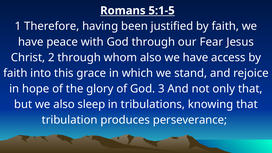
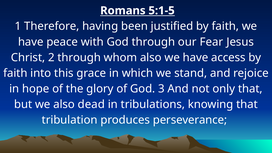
sleep: sleep -> dead
